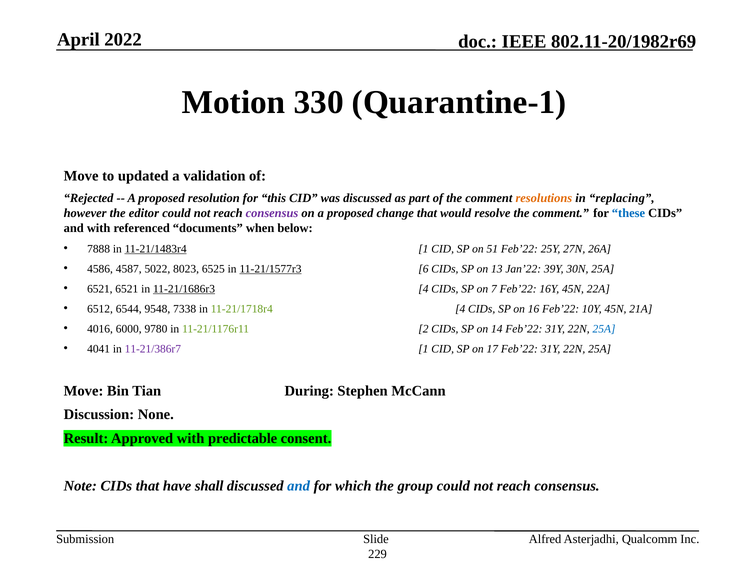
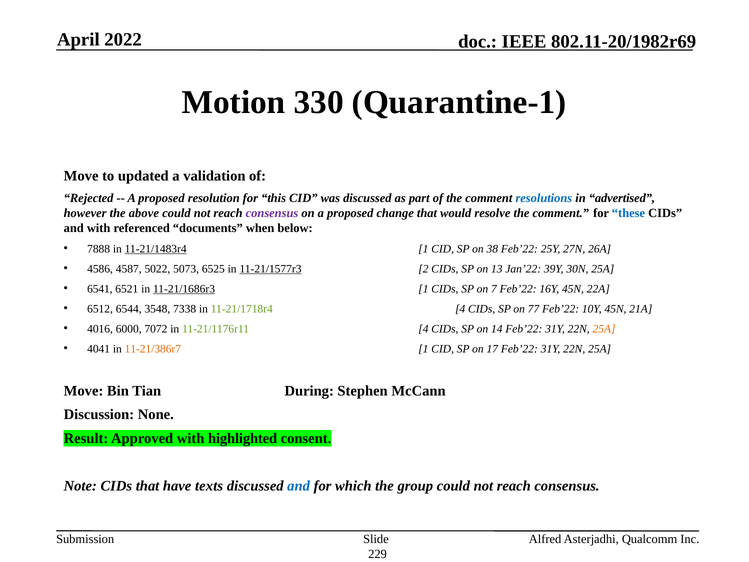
resolutions colour: orange -> blue
replacing: replacing -> advertised
editor: editor -> above
51: 51 -> 38
8023: 8023 -> 5073
6: 6 -> 2
6521 at (100, 289): 6521 -> 6541
11-21/1686r3 4: 4 -> 1
9548: 9548 -> 3548
16: 16 -> 77
9780: 9780 -> 7072
11-21/1176r11 2: 2 -> 4
25A at (604, 329) colour: blue -> orange
11-21/386r7 colour: purple -> orange
predictable: predictable -> highlighted
shall: shall -> texts
